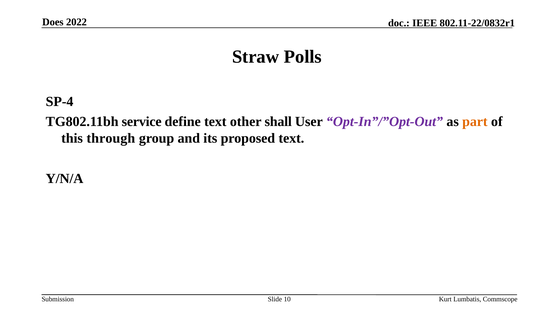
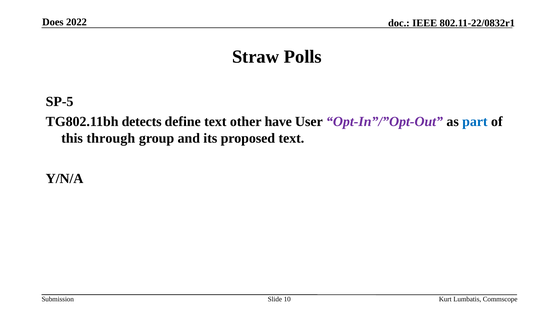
SP-4: SP-4 -> SP-5
service: service -> detects
shall: shall -> have
part colour: orange -> blue
